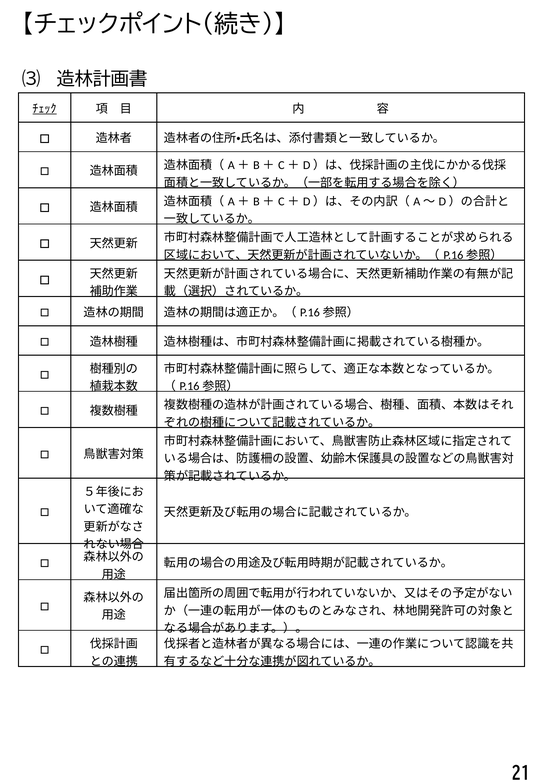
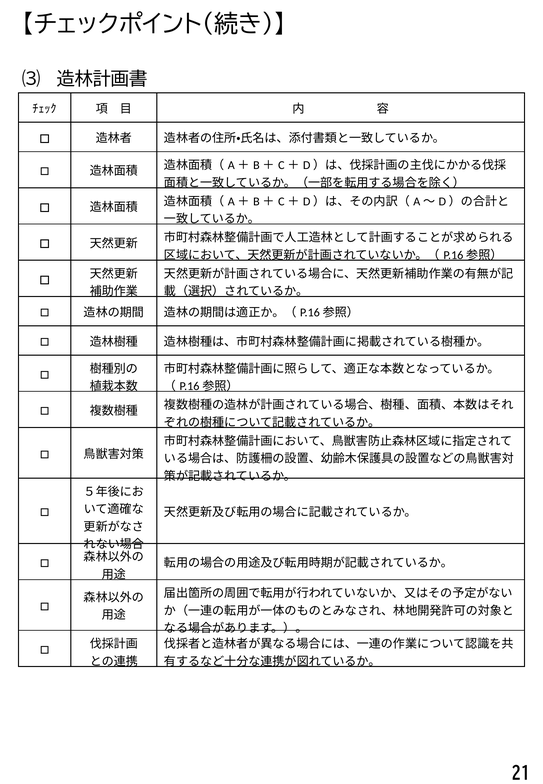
ﾁｪｯｸ underline: present -> none
